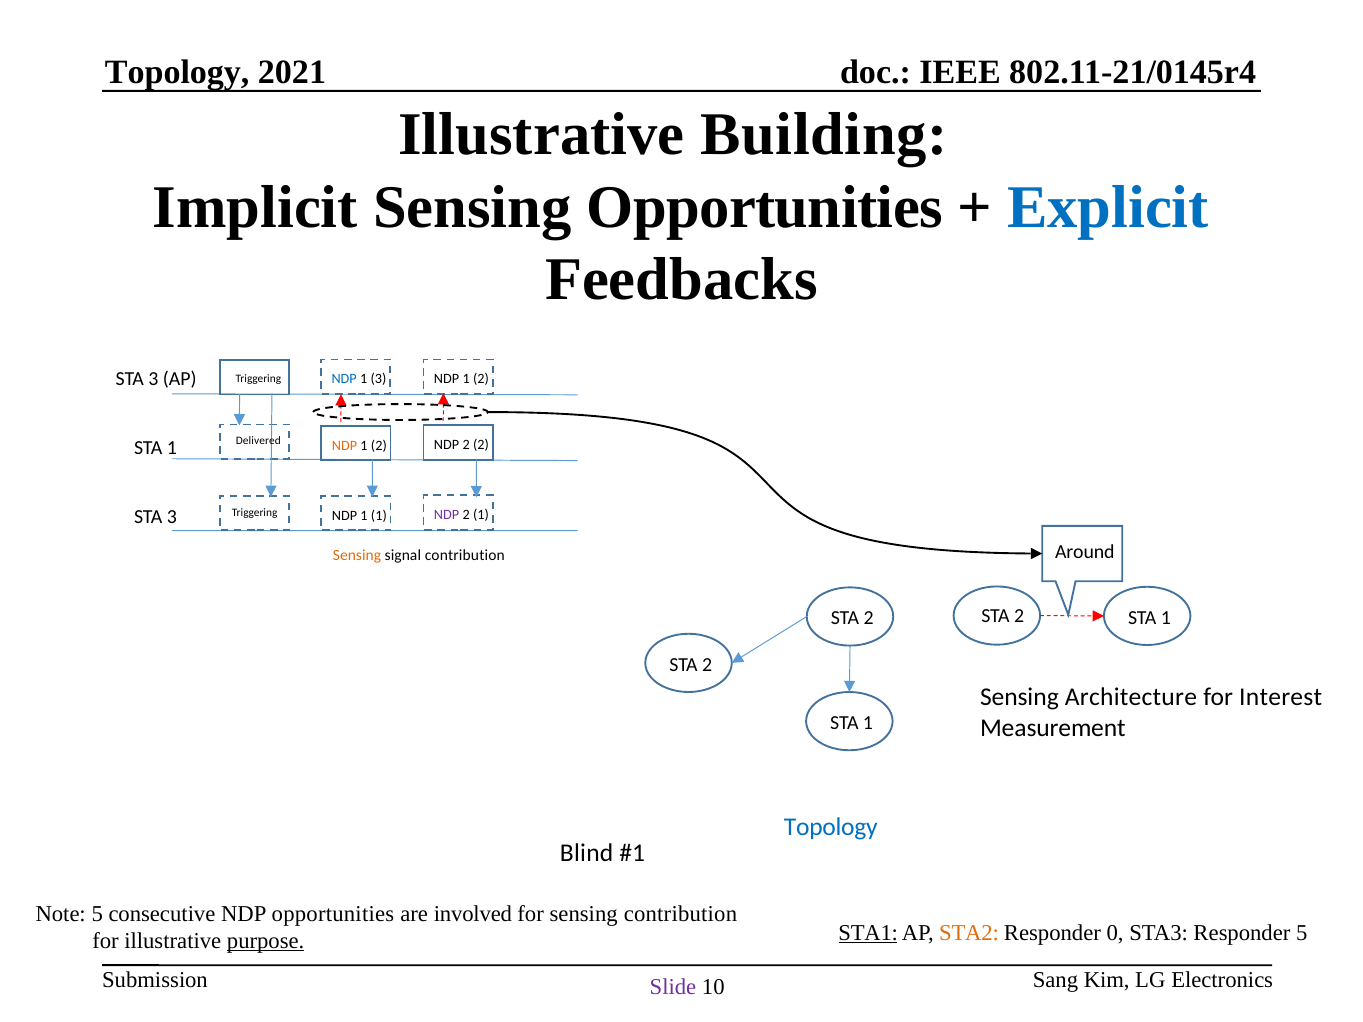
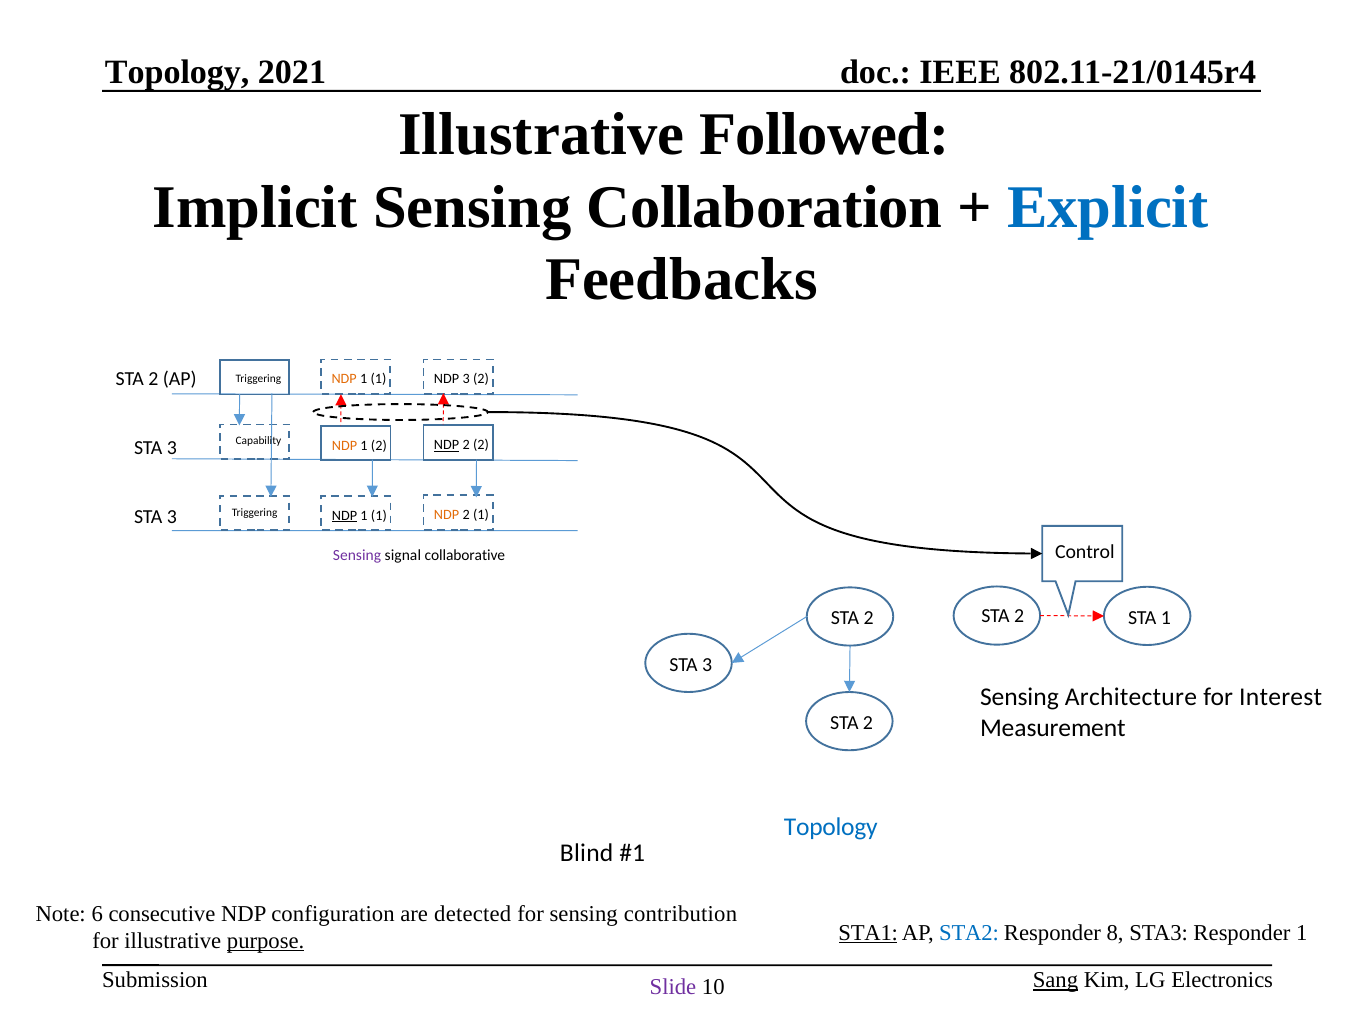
Building: Building -> Followed
Sensing Opportunities: Opportunities -> Collaboration
3 at (153, 379): 3 -> 2
NDP at (344, 379) colour: blue -> orange
3 at (379, 379): 3 -> 1
1 at (466, 379): 1 -> 3
Delivered: Delivered -> Capability
1 at (172, 448): 1 -> 3
NDP at (447, 445) underline: none -> present
NDP at (344, 516) underline: none -> present
NDP at (447, 515) colour: purple -> orange
Around: Around -> Control
Sensing at (357, 556) colour: orange -> purple
signal contribution: contribution -> collaborative
2 at (707, 665): 2 -> 3
1 at (868, 723): 1 -> 2
Note 5: 5 -> 6
NDP opportunities: opportunities -> configuration
involved: involved -> detected
STA2 colour: orange -> blue
0: 0 -> 8
Responder 5: 5 -> 1
Sang underline: none -> present
